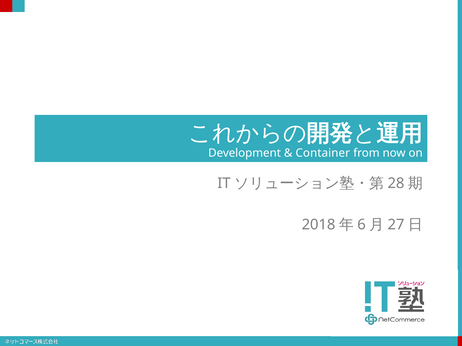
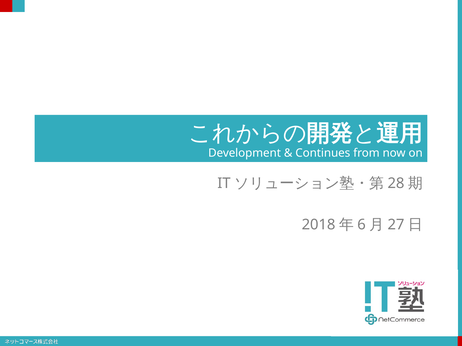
Container: Container -> Continues
